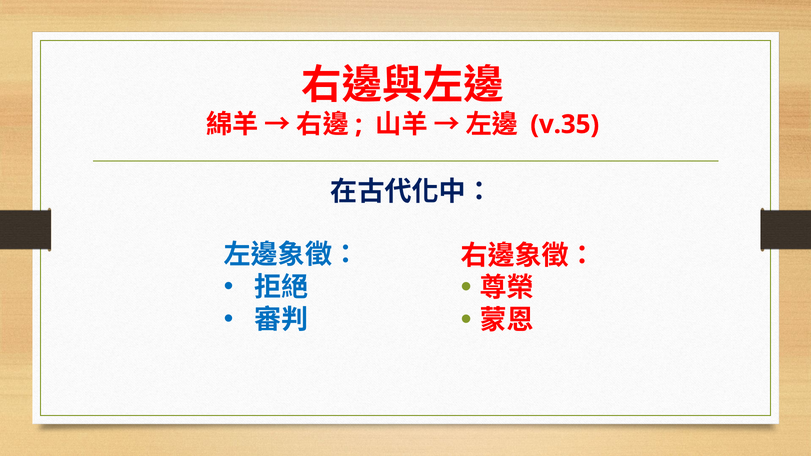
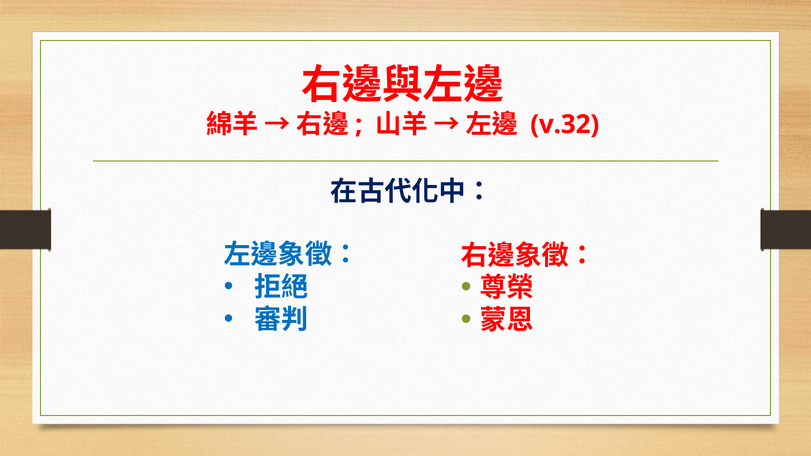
v.35: v.35 -> v.32
